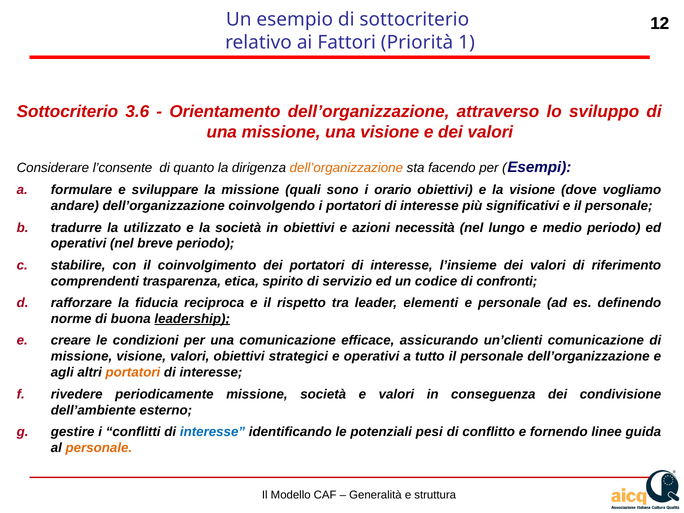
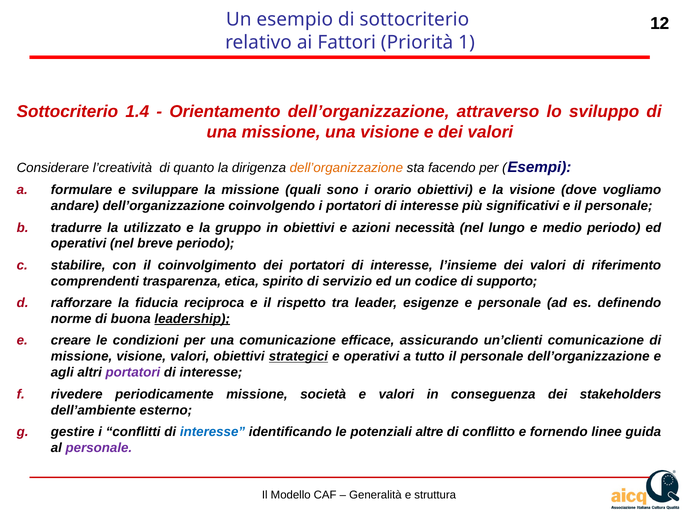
3.6: 3.6 -> 1.4
l’consente: l’consente -> l’creatività
la società: società -> gruppo
confronti: confronti -> supporto
elementi: elementi -> esigenze
strategici underline: none -> present
portatori at (133, 373) colour: orange -> purple
condivisione: condivisione -> stakeholders
pesi: pesi -> altre
personale at (99, 448) colour: orange -> purple
